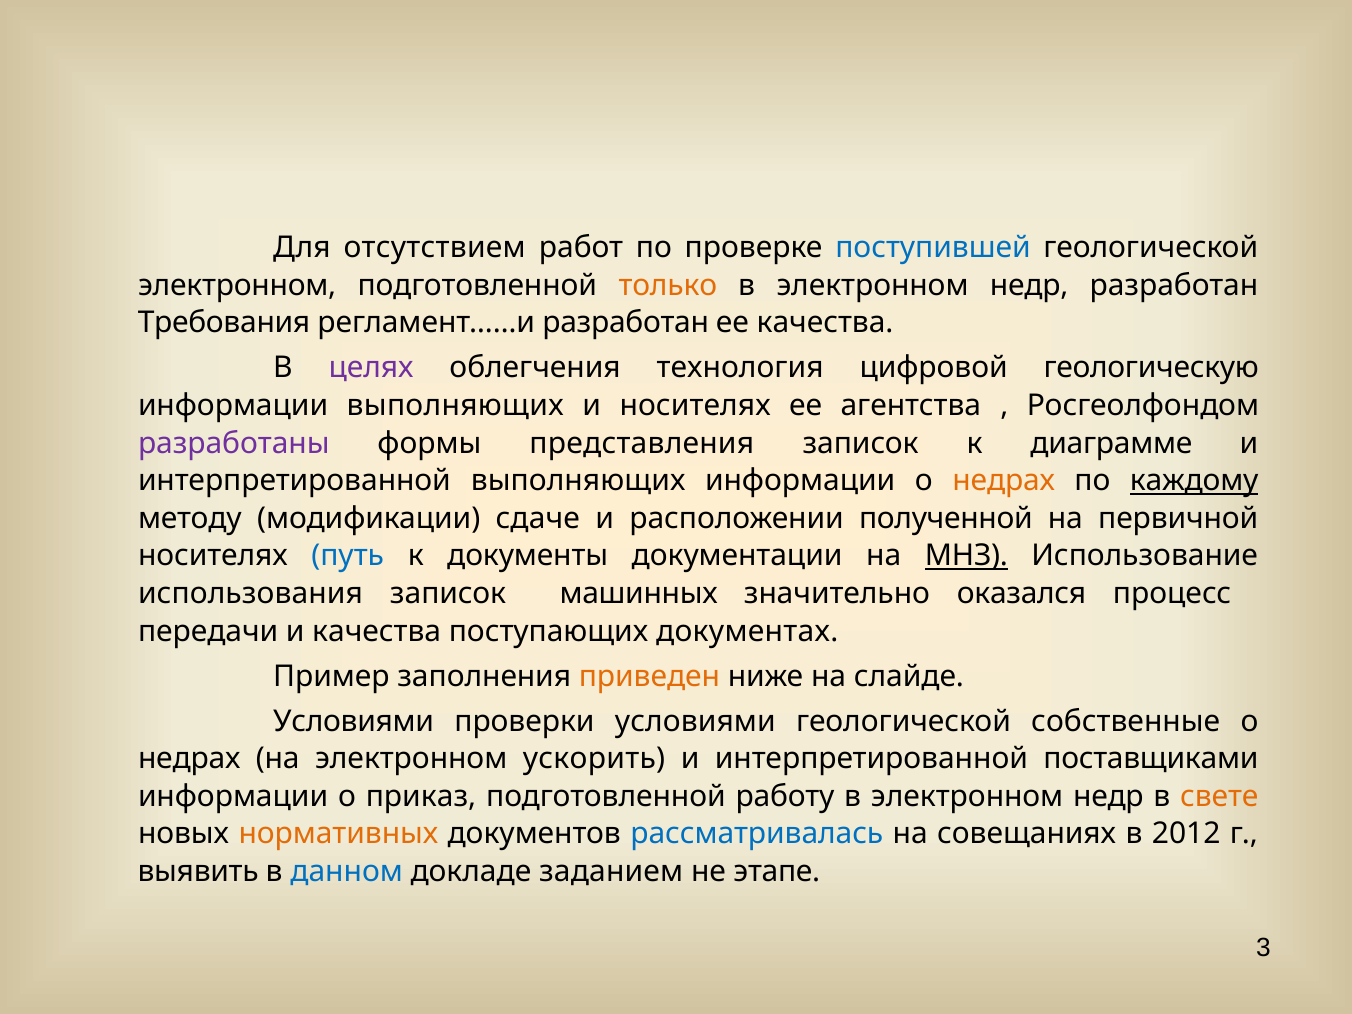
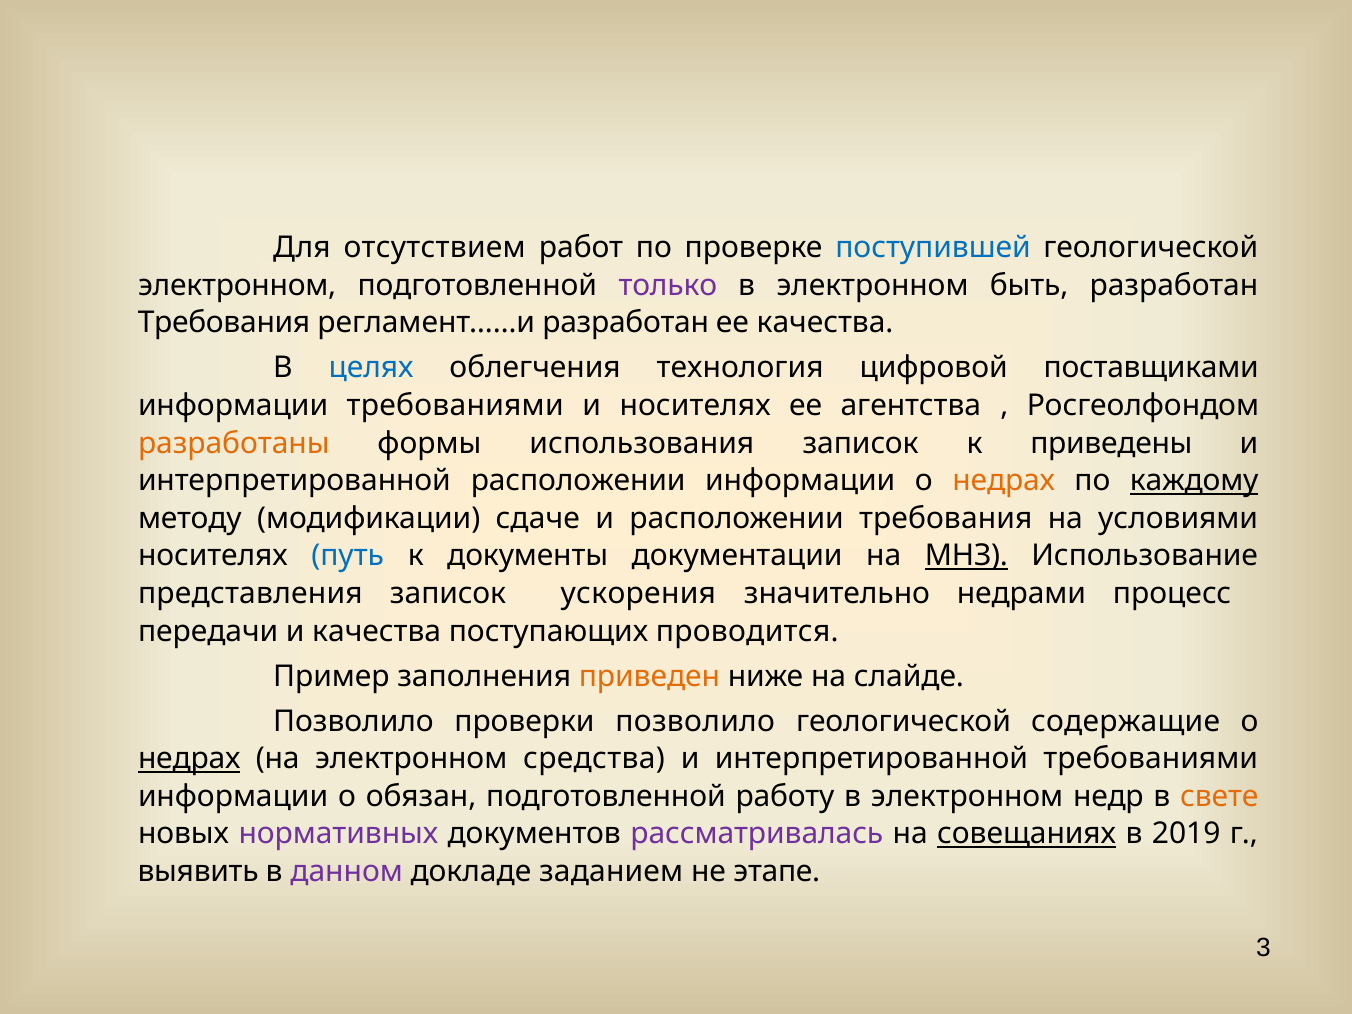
только colour: orange -> purple
недр at (1029, 285): недр -> быть
целях colour: purple -> blue
геологическую: геологическую -> поставщиками
информации выполняющих: выполняющих -> требованиями
разработаны colour: purple -> orange
представления: представления -> использования
диаграмме: диаграмме -> приведены
интерпретированной выполняющих: выполняющих -> расположении
расположении полученной: полученной -> требования
первичной: первичной -> условиями
использования: использования -> представления
машинных: машинных -> ускорения
оказался: оказался -> недрами
документах: документах -> проводится
Условиями at (354, 721): Условиями -> Позволило
проверки условиями: условиями -> позволило
собственные: собственные -> содержащие
недрах at (189, 759) underline: none -> present
ускорить: ускорить -> средства
интерпретированной поставщиками: поставщиками -> требованиями
приказ: приказ -> обязан
нормативных colour: orange -> purple
рассматривалась colour: blue -> purple
совещаниях underline: none -> present
2012: 2012 -> 2019
данном colour: blue -> purple
